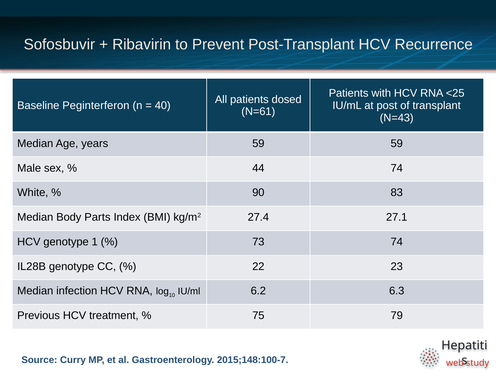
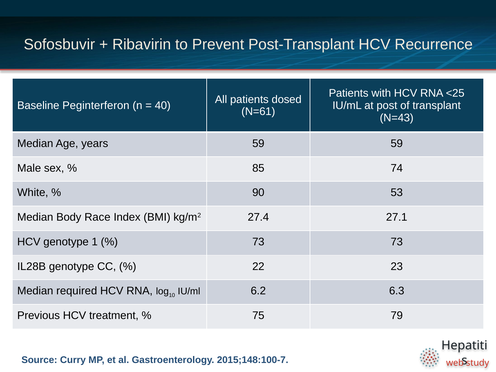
44: 44 -> 85
83: 83 -> 53
Parts: Parts -> Race
73 74: 74 -> 73
infection: infection -> required
